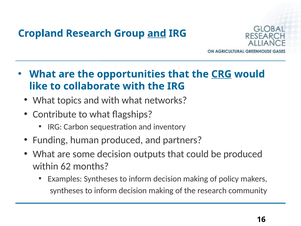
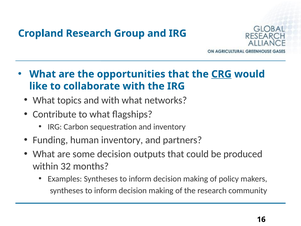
and at (157, 33) underline: present -> none
human produced: produced -> inventory
62: 62 -> 32
